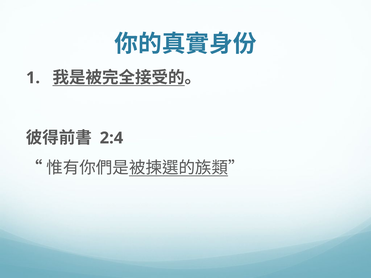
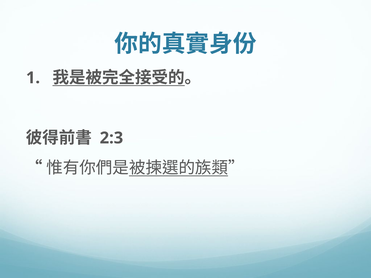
2:4: 2:4 -> 2:3
